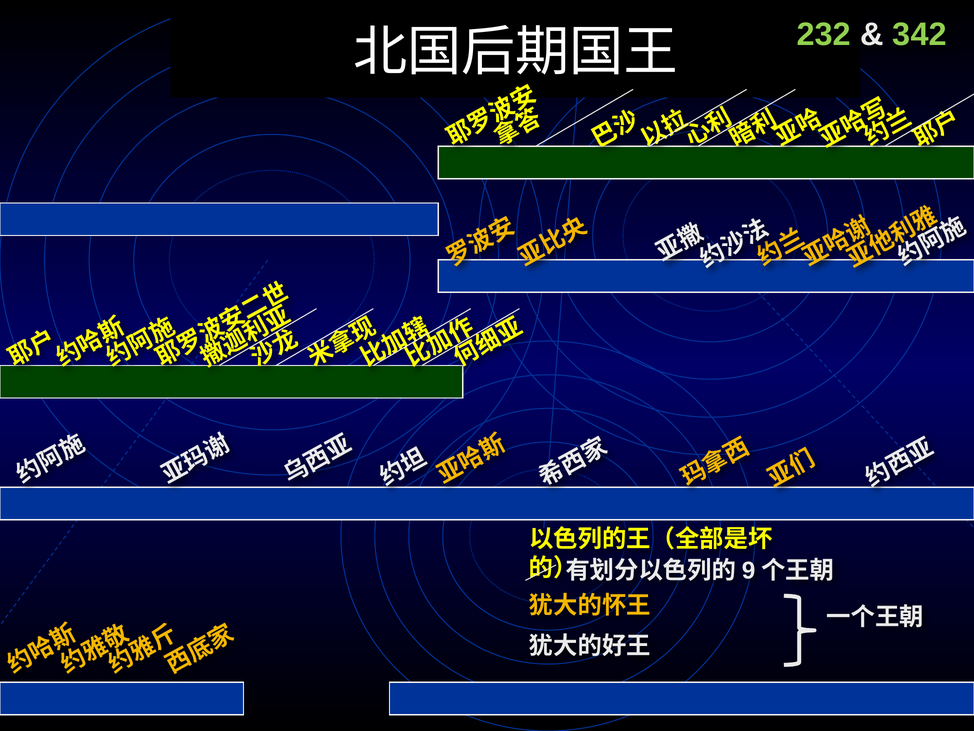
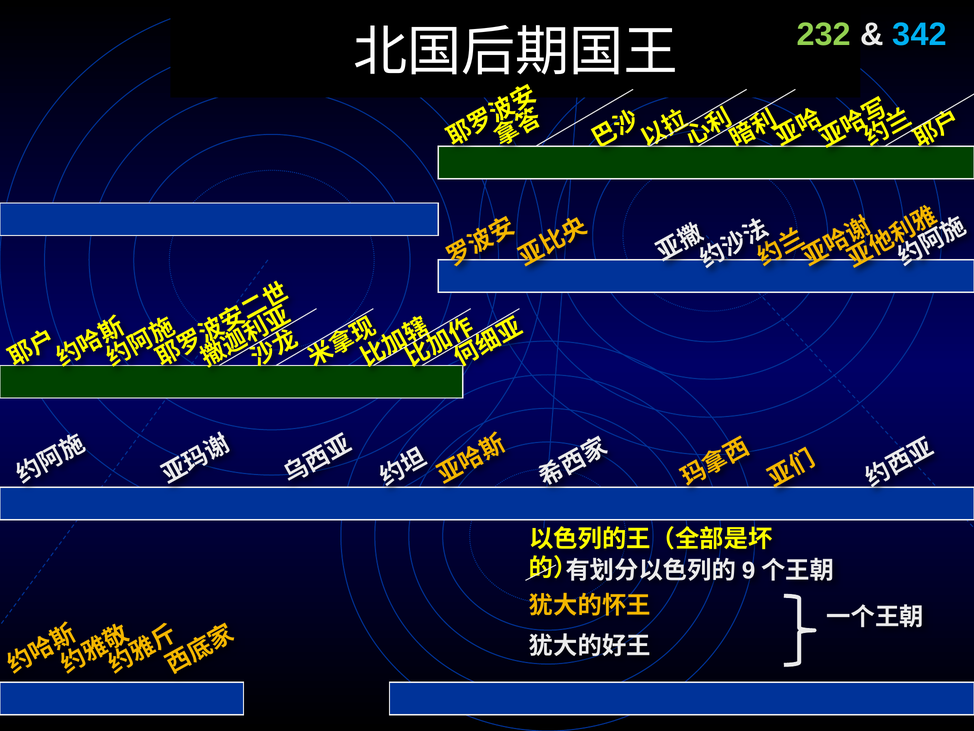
342 colour: light green -> light blue
